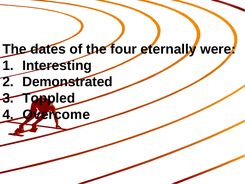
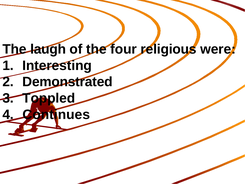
dates: dates -> laugh
eternally: eternally -> religious
Overcome: Overcome -> Continues
